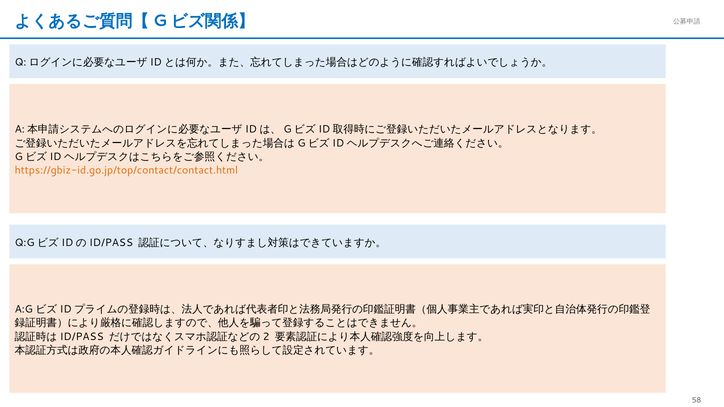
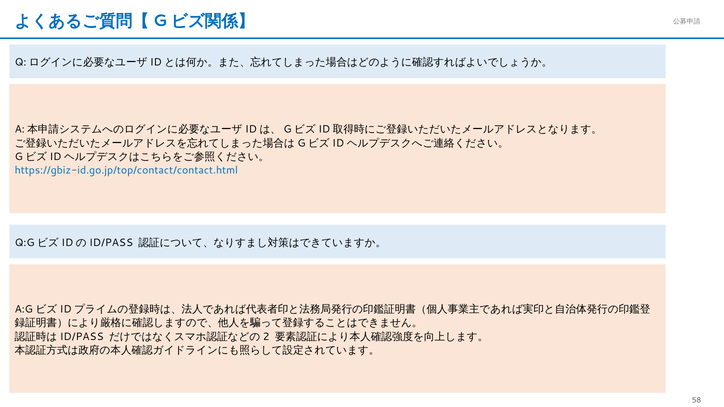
https://gbiz-id.go.jp/top/contact/contact.html colour: orange -> blue
